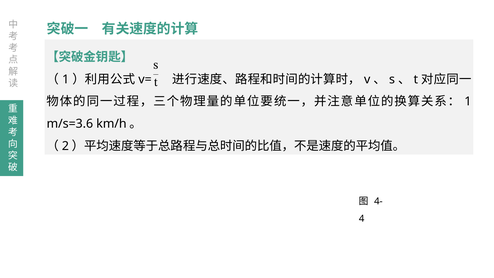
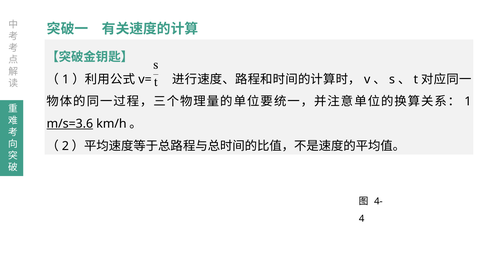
m/s=3.6 underline: none -> present
